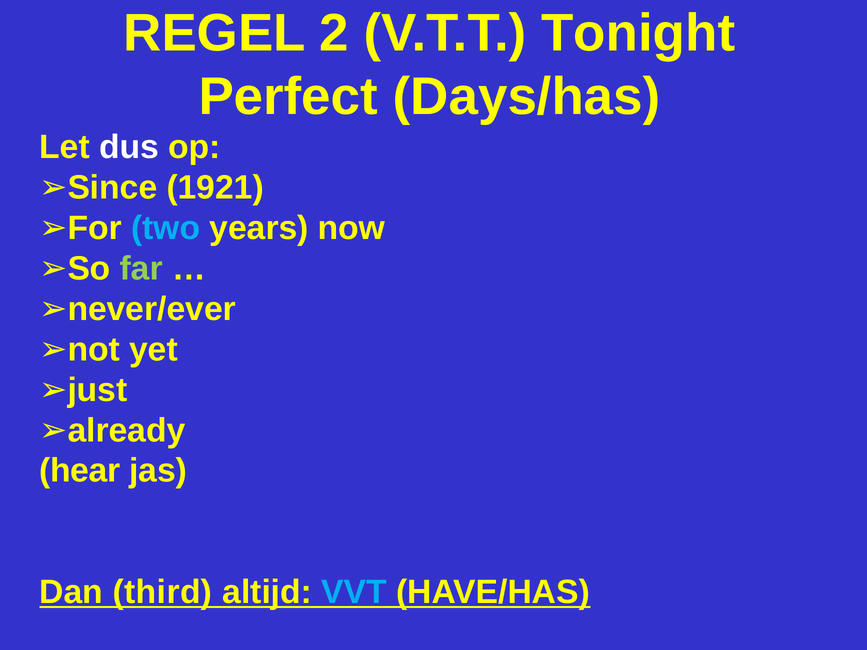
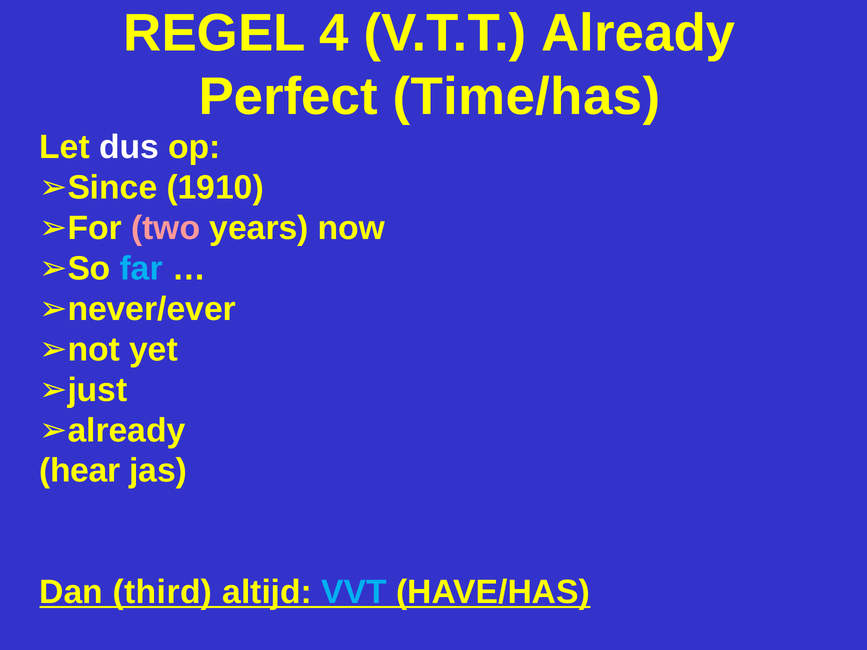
2: 2 -> 4
Tonight: Tonight -> Already
Days/has: Days/has -> Time/has
1921: 1921 -> 1910
two colour: light blue -> pink
far colour: light green -> light blue
